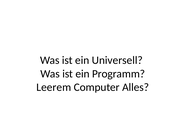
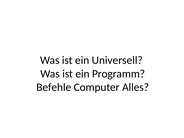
Leerem: Leerem -> Befehle
